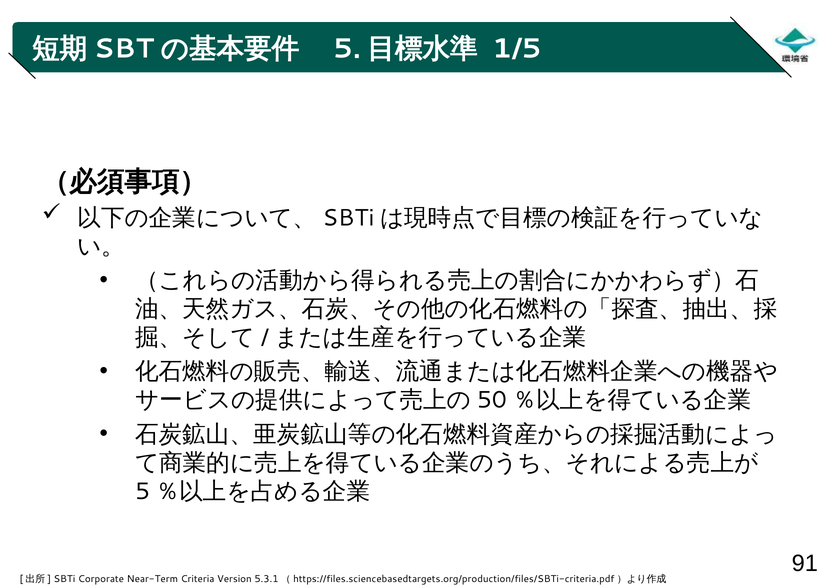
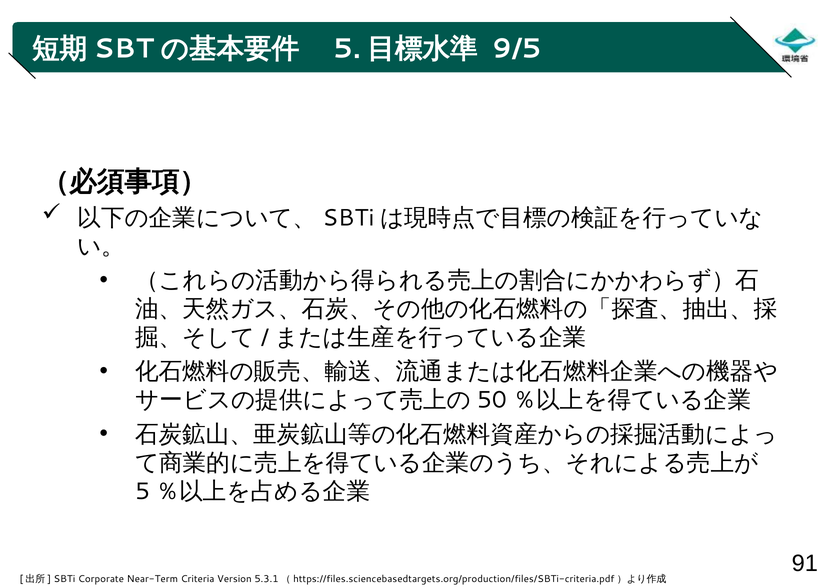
1/5: 1/5 -> 9/5
